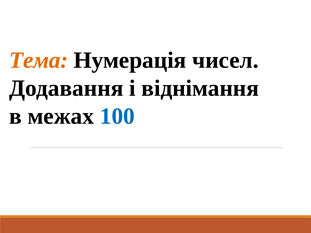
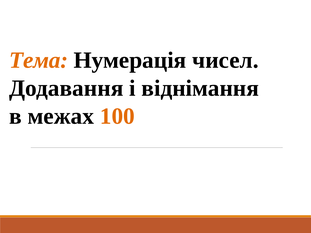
100 colour: blue -> orange
